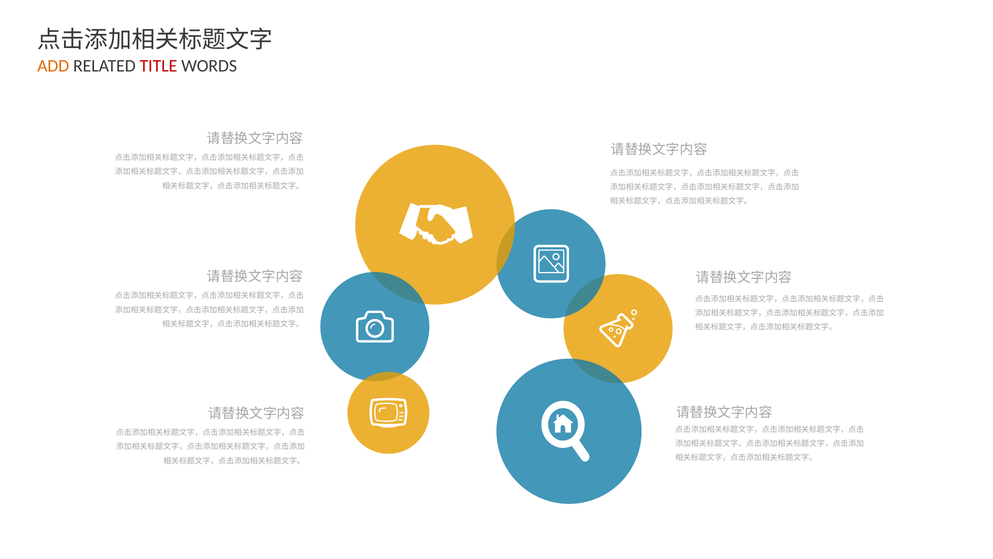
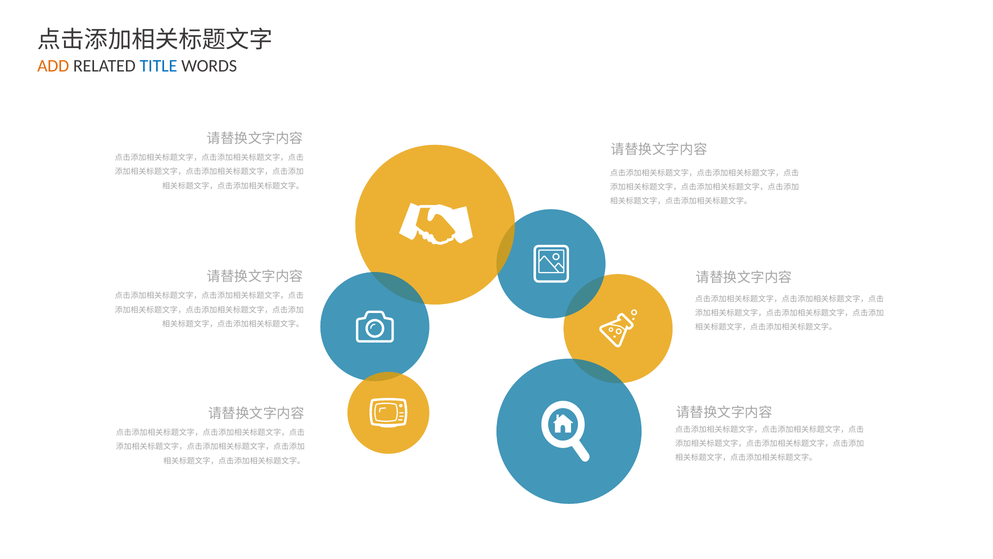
TITLE colour: red -> blue
